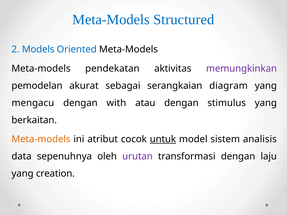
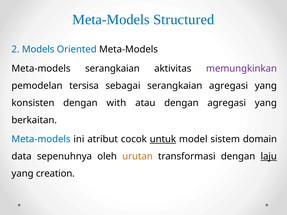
Meta-models pendekatan: pendekatan -> serangkaian
akurat: akurat -> tersisa
serangkaian diagram: diagram -> agregasi
mengacu: mengacu -> konsisten
dengan stimulus: stimulus -> agregasi
Meta-models at (41, 139) colour: orange -> blue
analisis: analisis -> domain
urutan colour: purple -> orange
laju underline: none -> present
